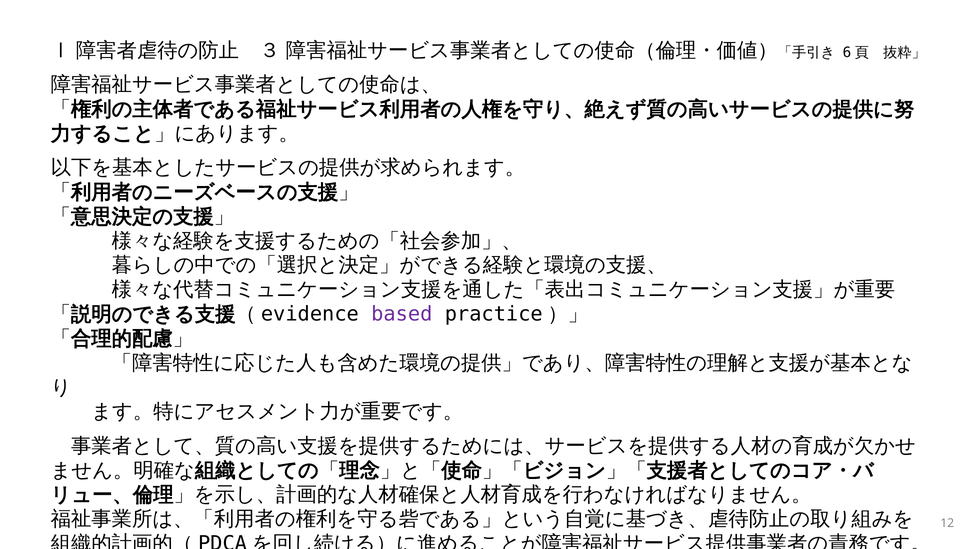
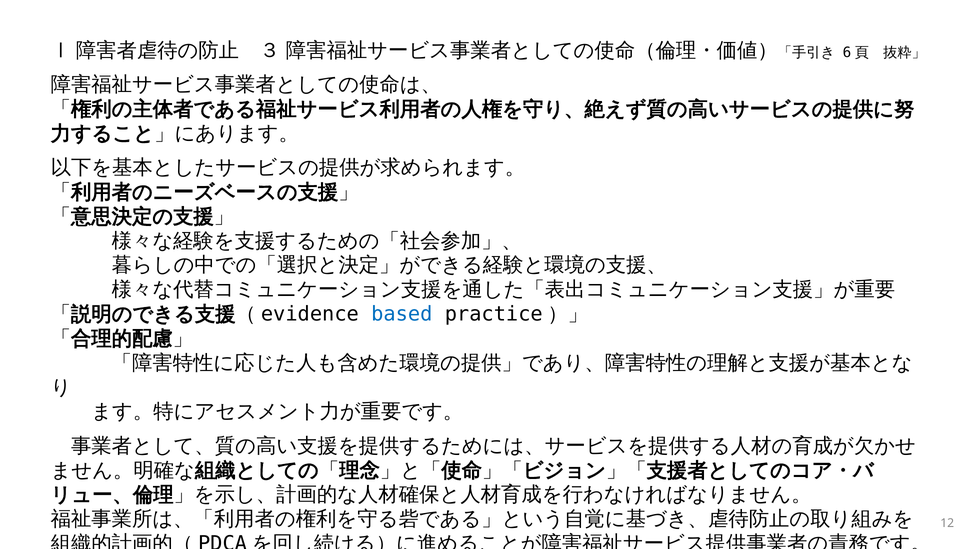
based colour: purple -> blue
